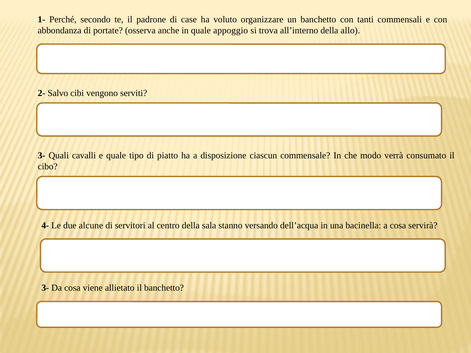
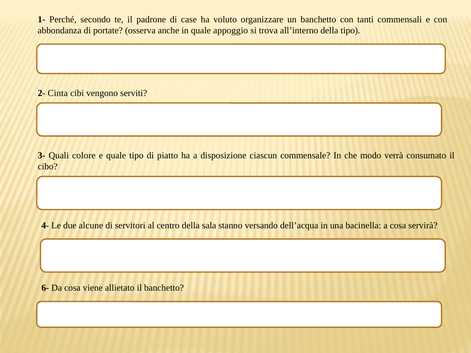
della allo: allo -> tipo
Salvo: Salvo -> Cinta
cavalli: cavalli -> colore
3- at (45, 288): 3- -> 6-
